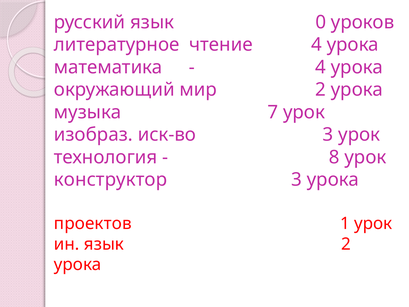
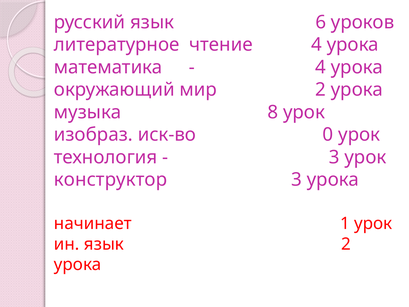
0: 0 -> 6
7: 7 -> 8
иск-во 3: 3 -> 0
8 at (334, 157): 8 -> 3
проектов: проектов -> начинает
